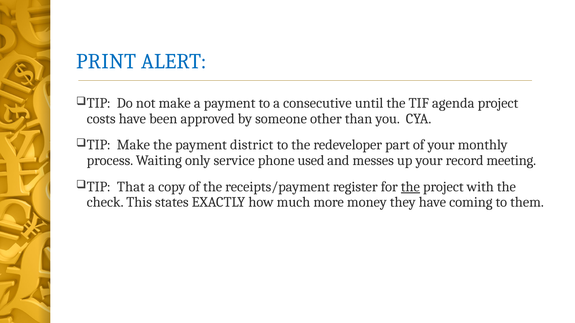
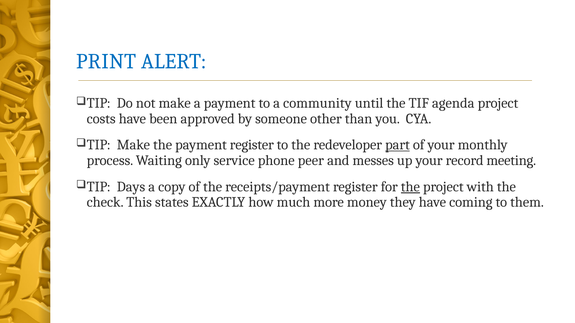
consecutive: consecutive -> community
payment district: district -> register
part underline: none -> present
used: used -> peer
That: That -> Days
